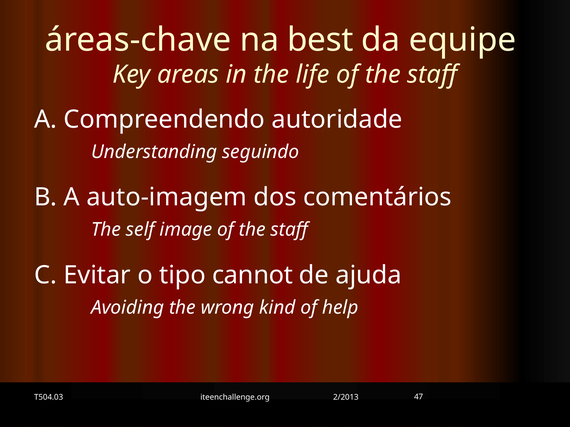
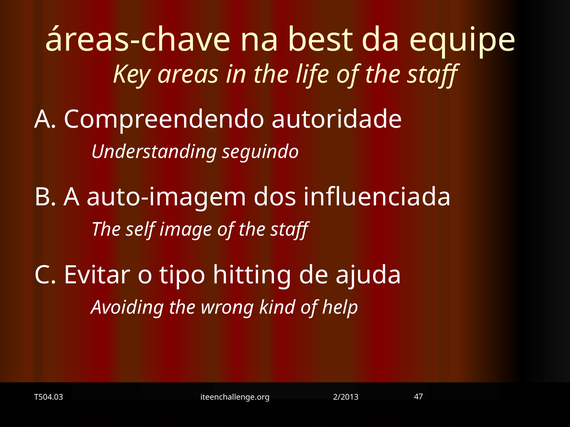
comentários: comentários -> influenciada
cannot: cannot -> hitting
